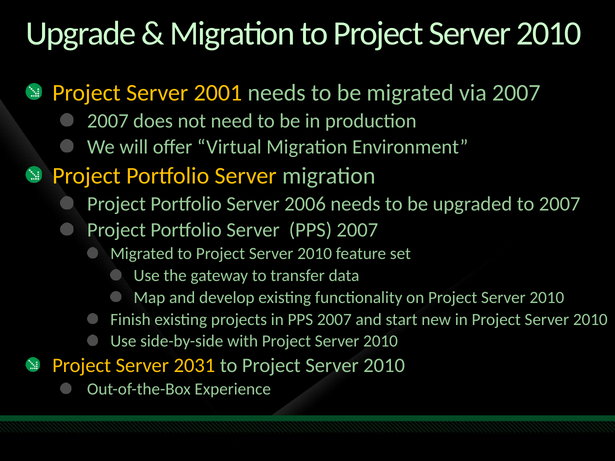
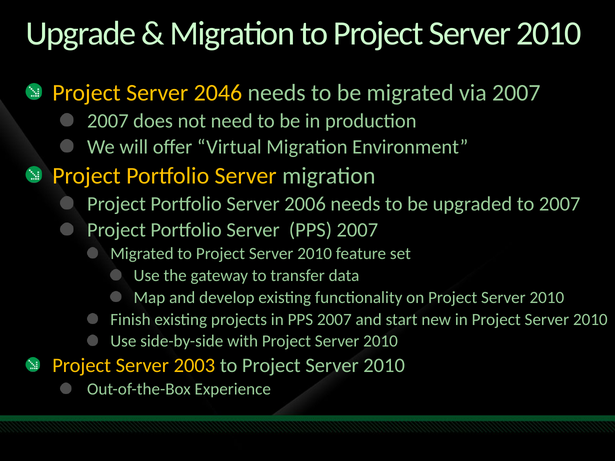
2001: 2001 -> 2046
2031: 2031 -> 2003
